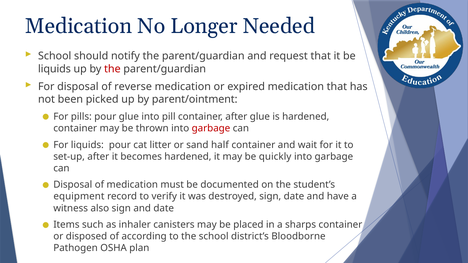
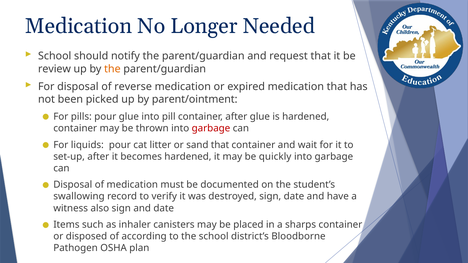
liquids at (54, 69): liquids -> review
the at (112, 69) colour: red -> orange
sand half: half -> that
equipment: equipment -> swallowing
